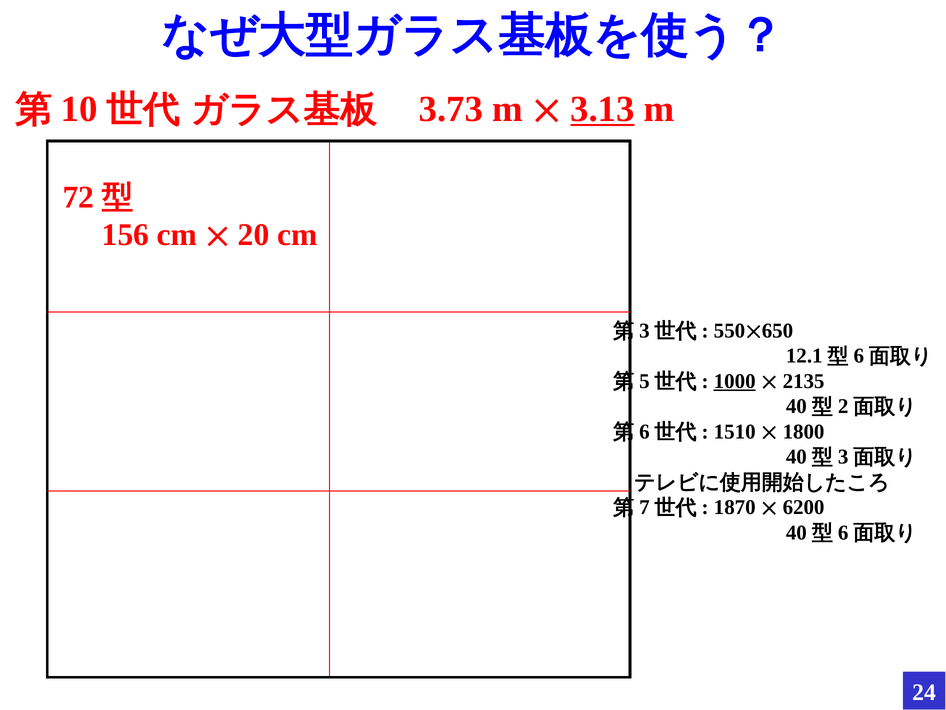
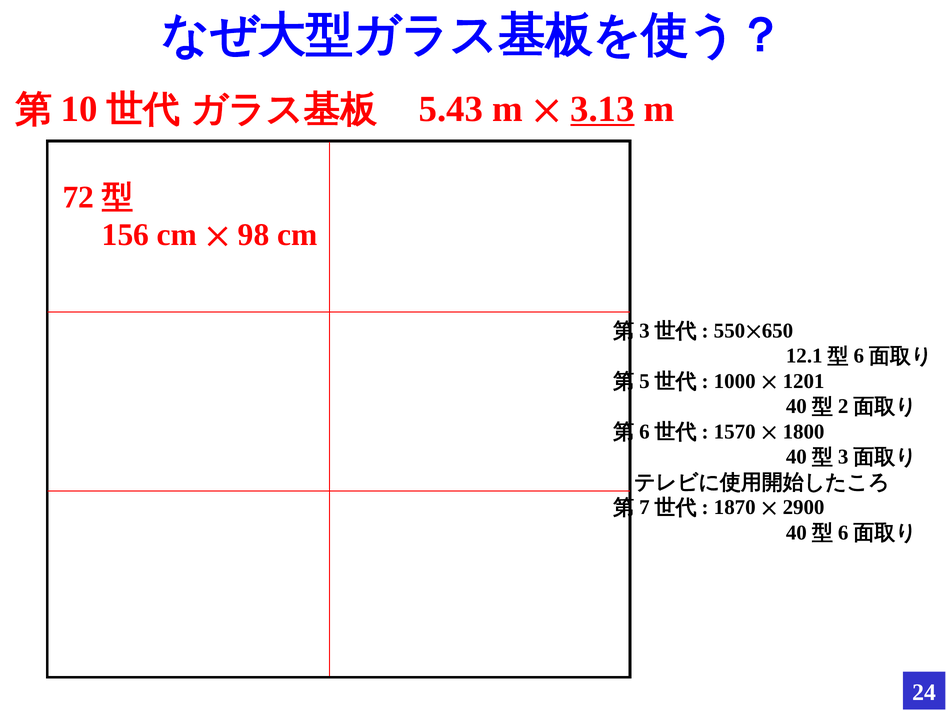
3.73: 3.73 -> 5.43
20: 20 -> 98
1000 underline: present -> none
2135: 2135 -> 1201
1510: 1510 -> 1570
6200: 6200 -> 2900
